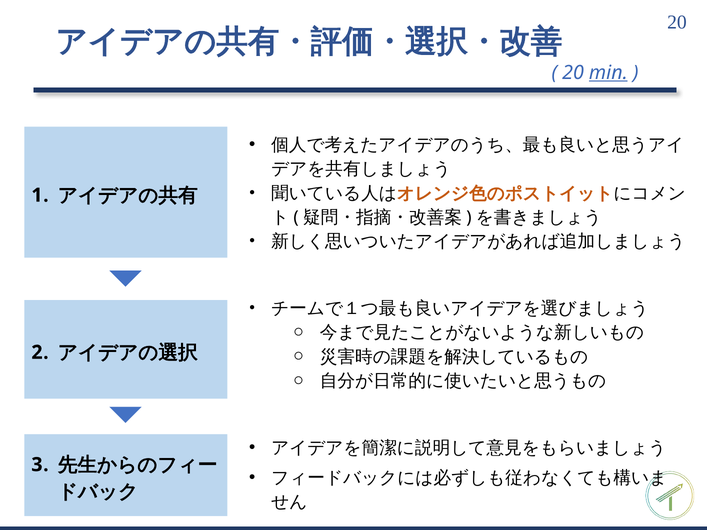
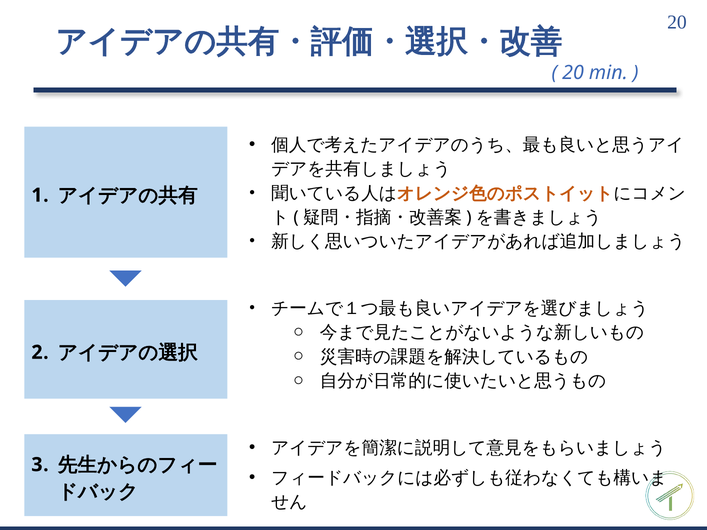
min underline: present -> none
